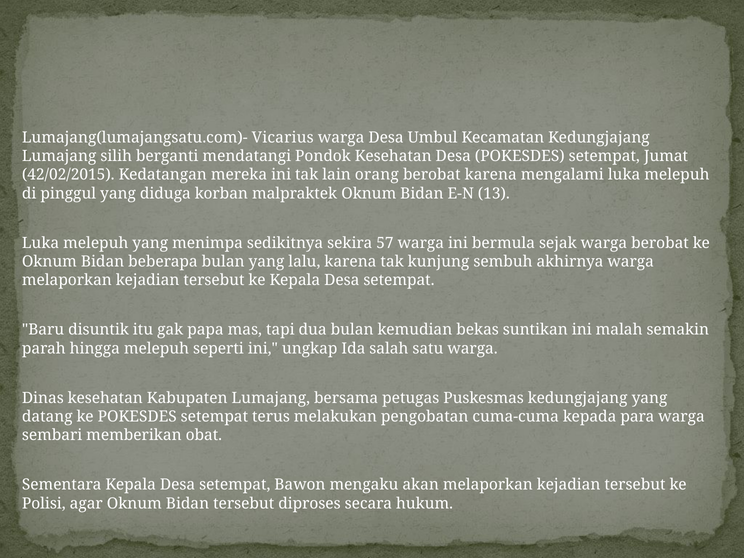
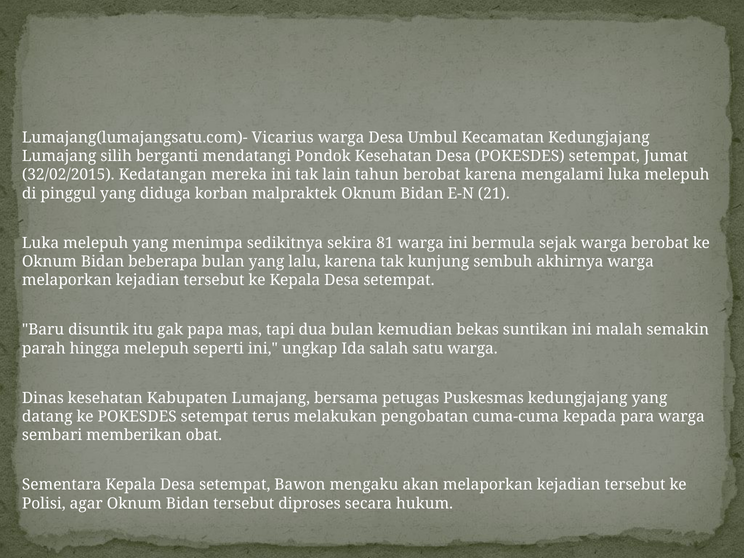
42/02/2015: 42/02/2015 -> 32/02/2015
orang: orang -> tahun
13: 13 -> 21
57: 57 -> 81
